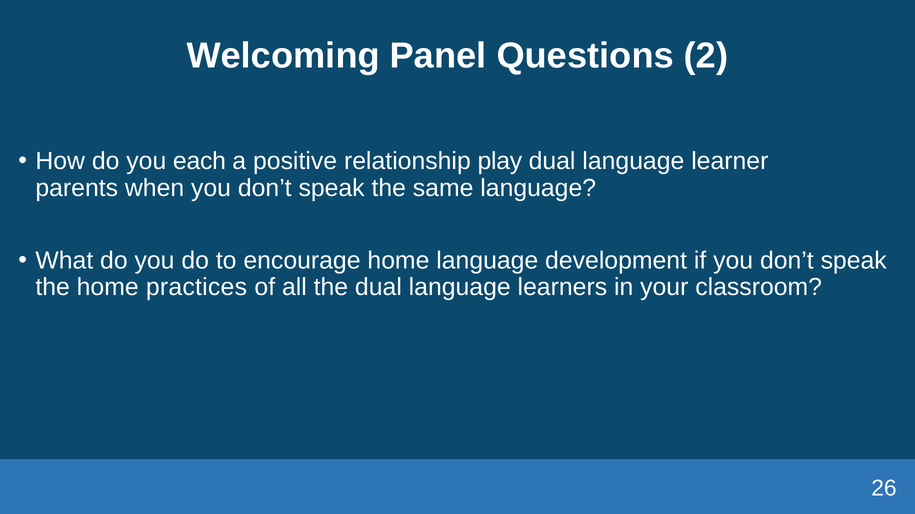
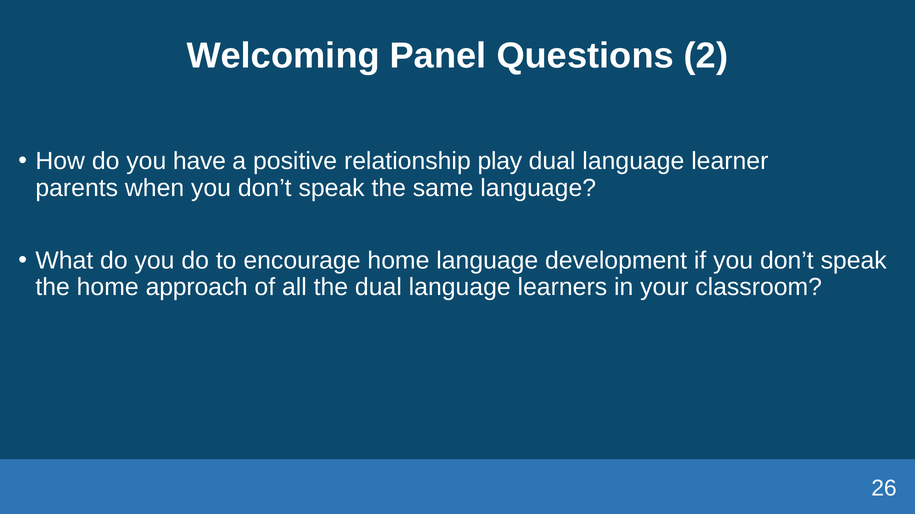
each: each -> have
practices: practices -> approach
